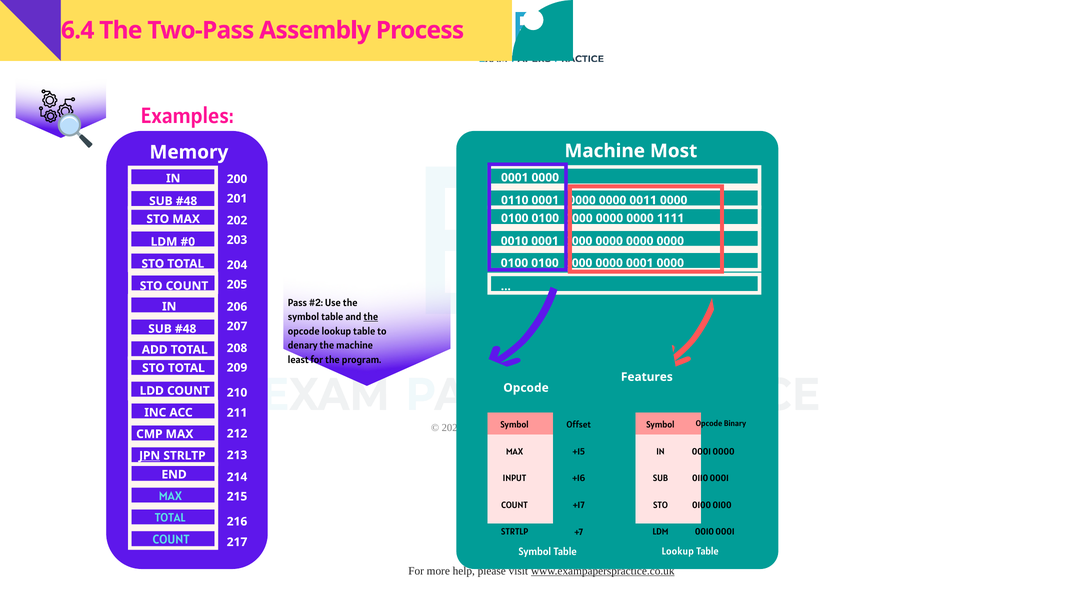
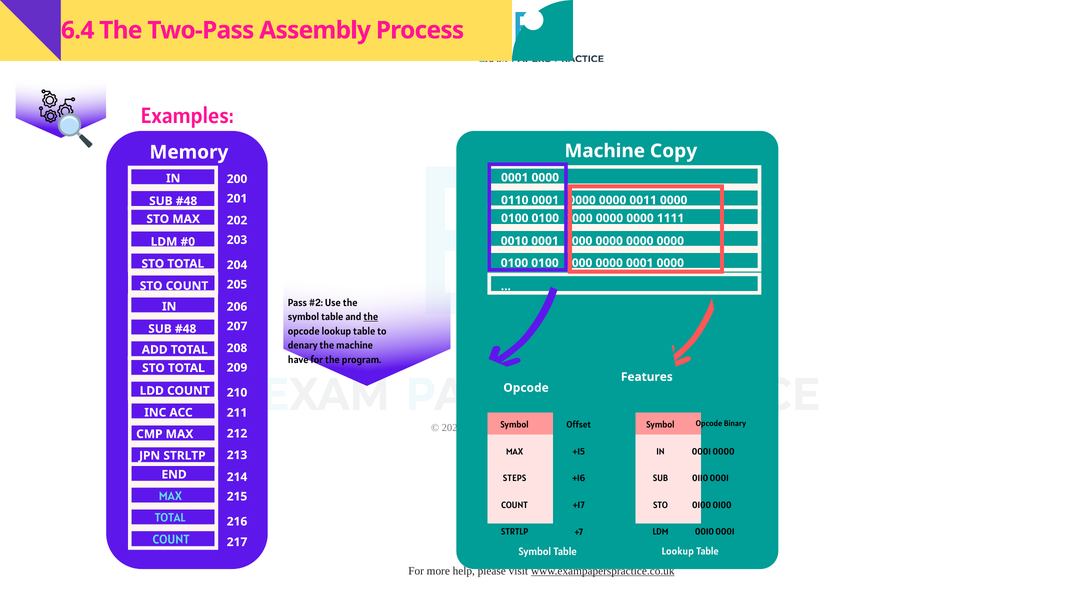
Most: Most -> Copy
least: least -> have
JPN underline: present -> none
INPUT: INPUT -> STEPS
